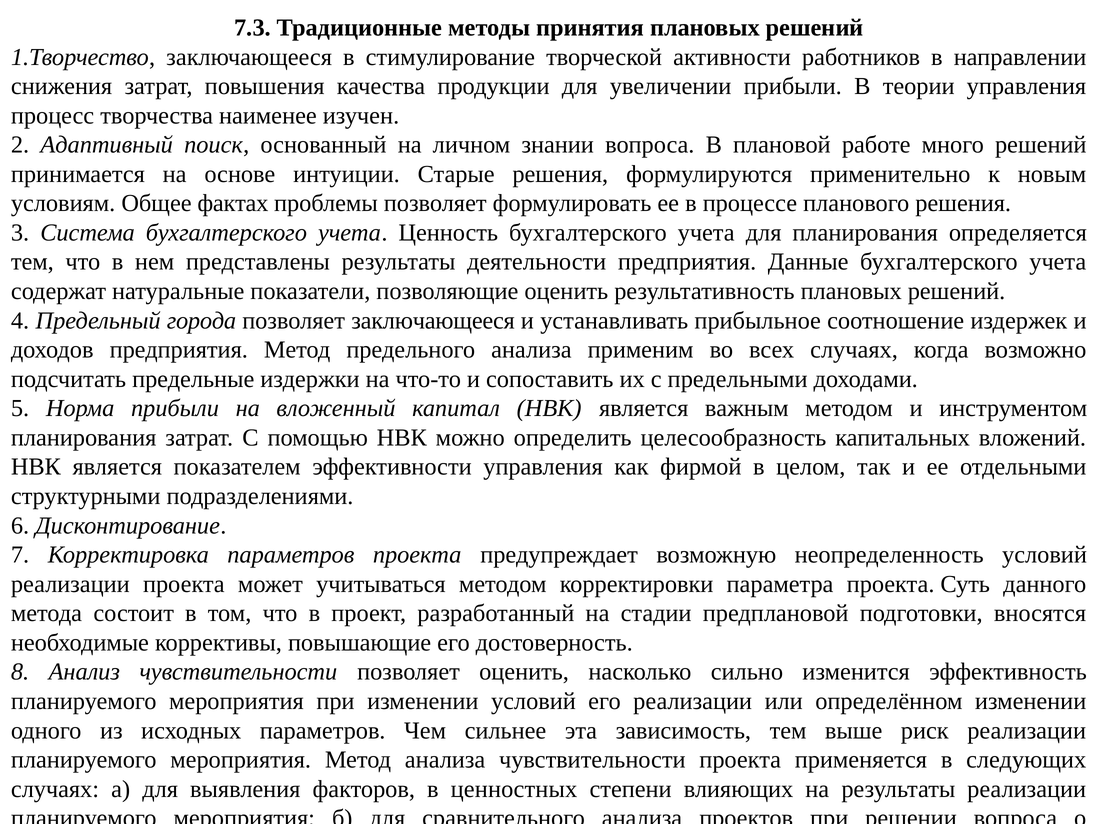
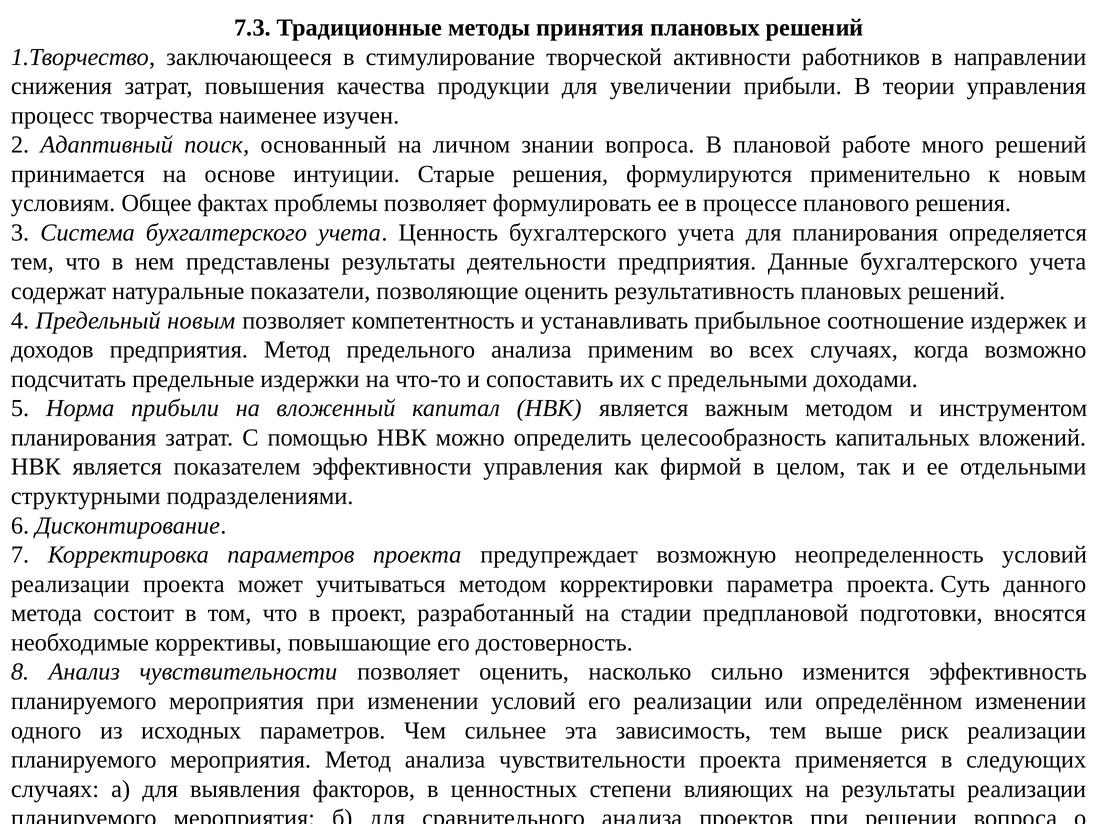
Предельный города: города -> новым
позволяет заключающееся: заключающееся -> компетентность
